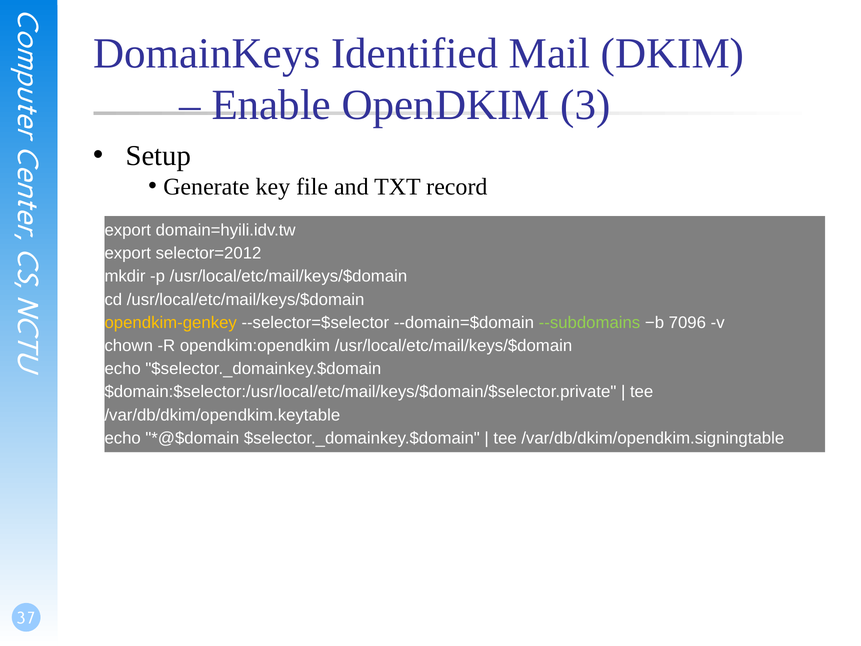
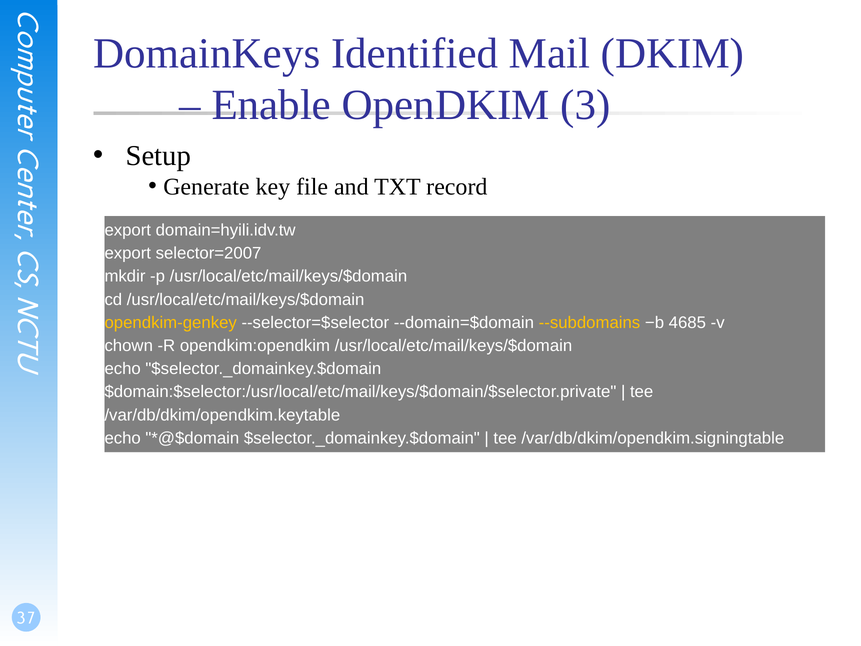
selector=2012: selector=2012 -> selector=2007
--subdomains colour: light green -> yellow
7096: 7096 -> 4685
